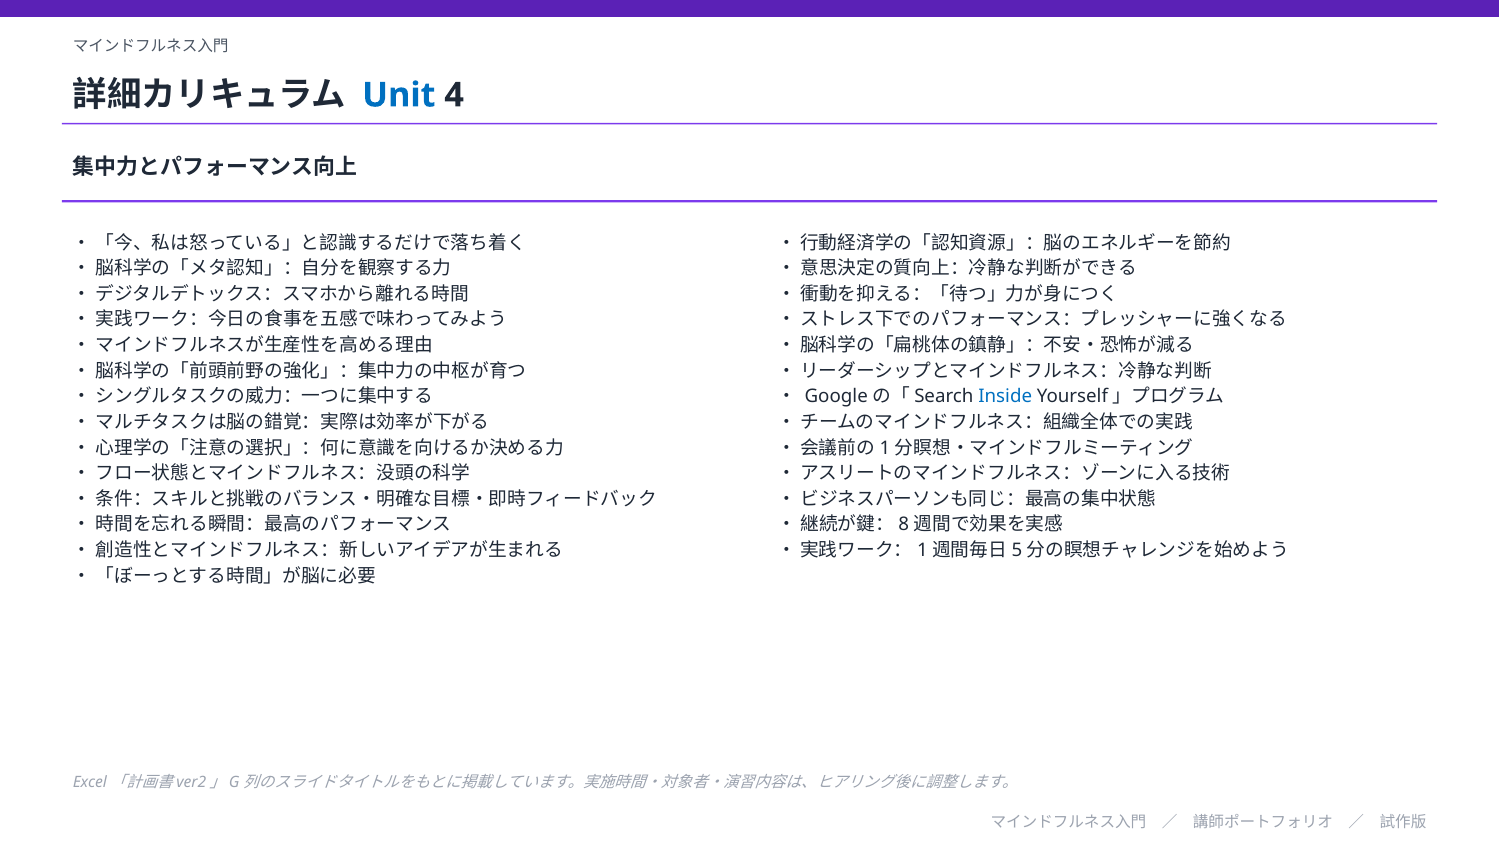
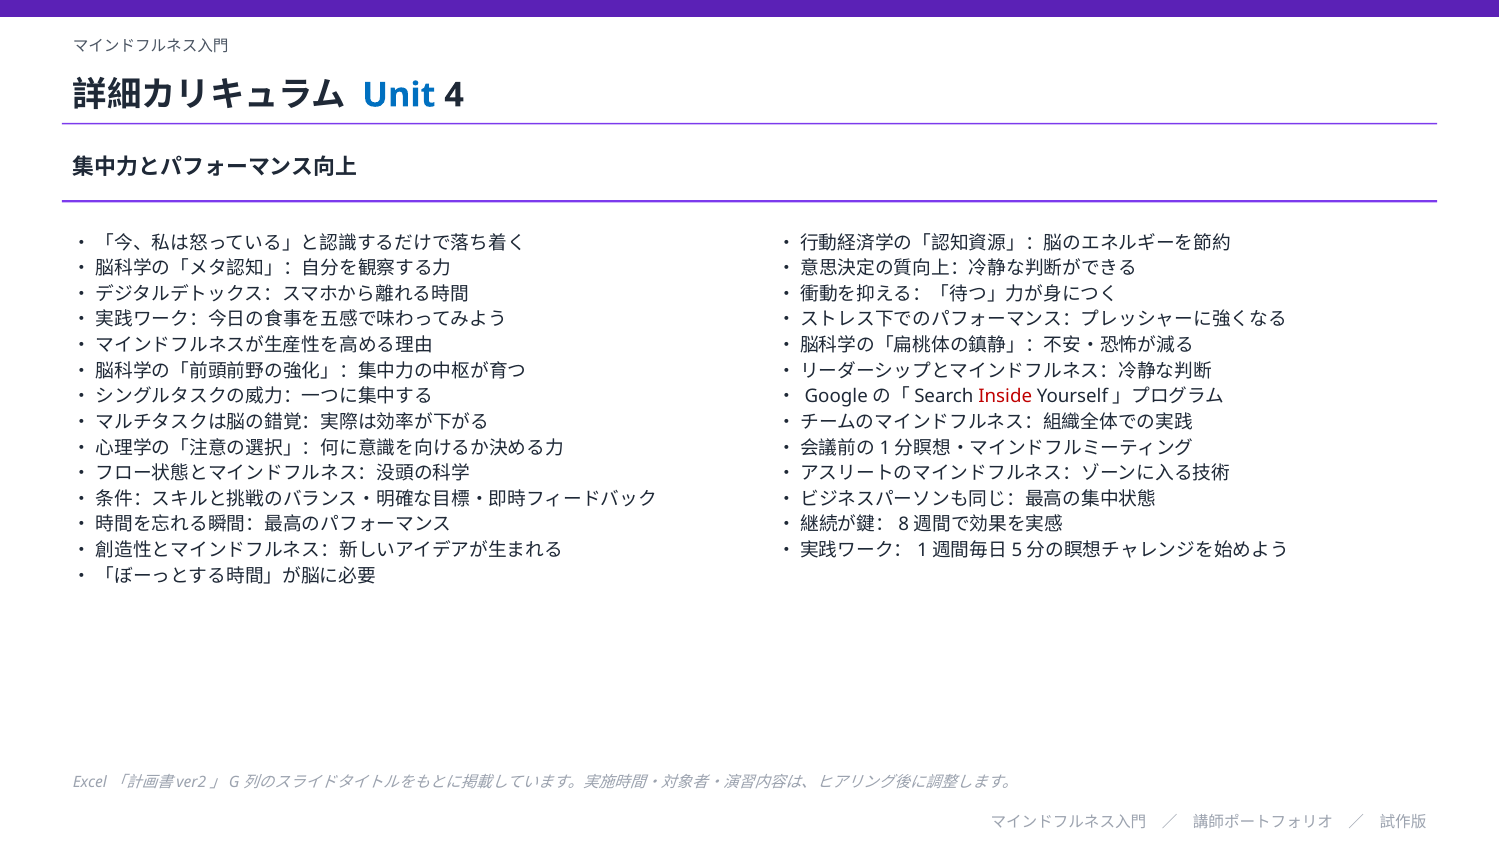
Inside colour: blue -> red
